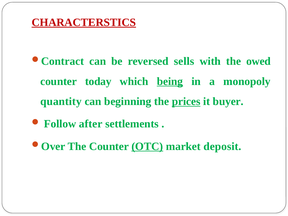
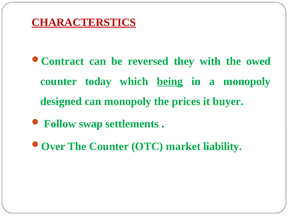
sells: sells -> they
quantity: quantity -> designed
can beginning: beginning -> monopoly
prices underline: present -> none
after: after -> swap
OTC underline: present -> none
deposit: deposit -> liability
